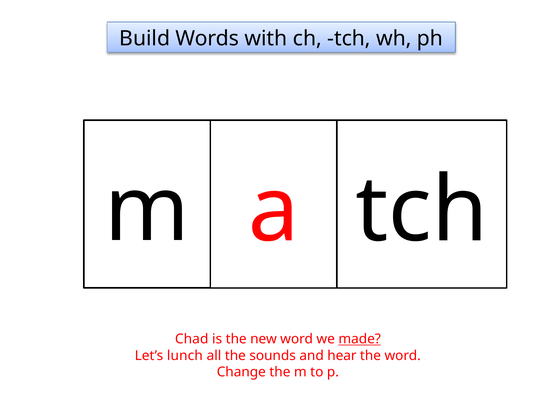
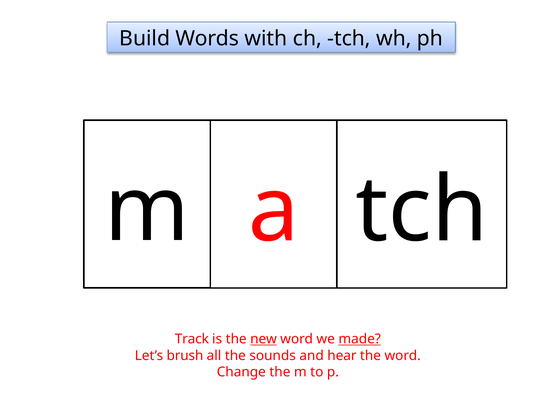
Chad: Chad -> Track
new underline: none -> present
lunch: lunch -> brush
